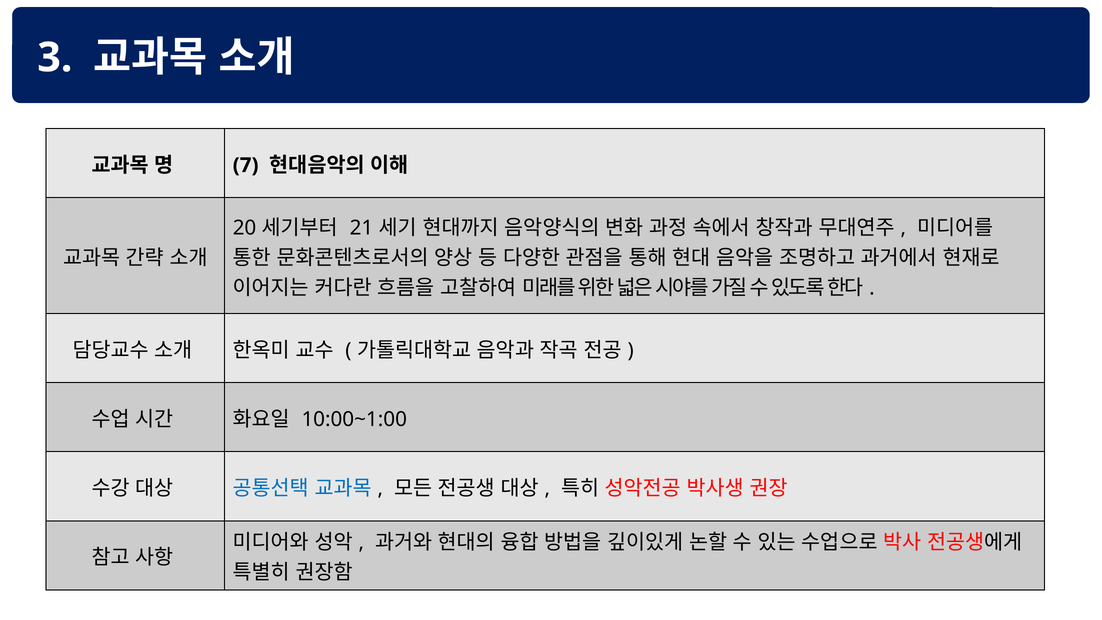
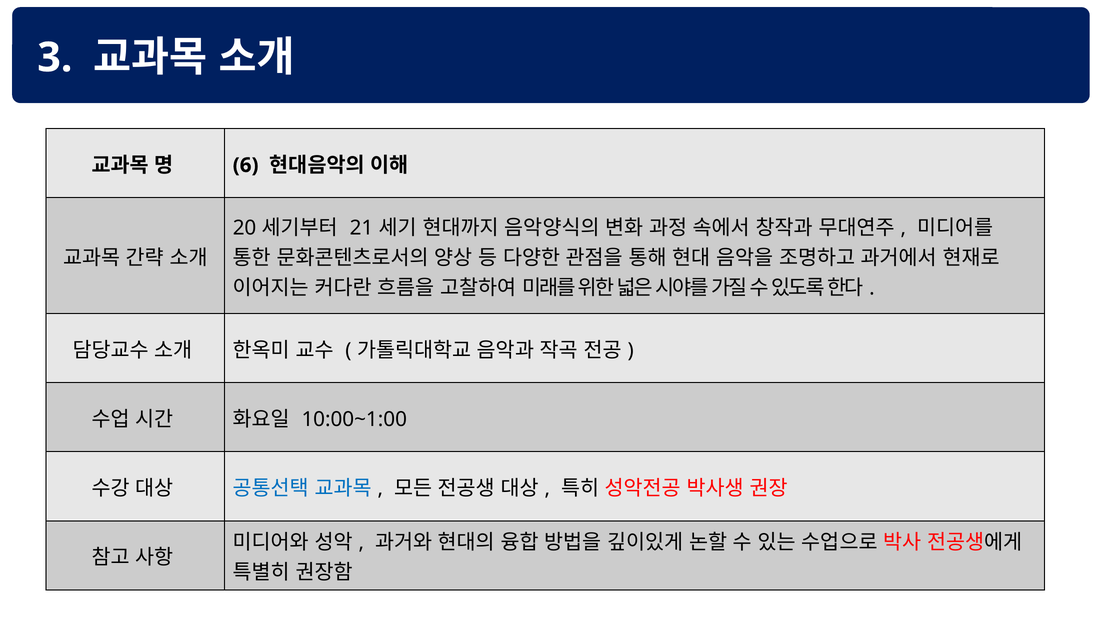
7: 7 -> 6
